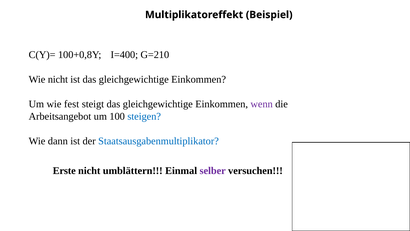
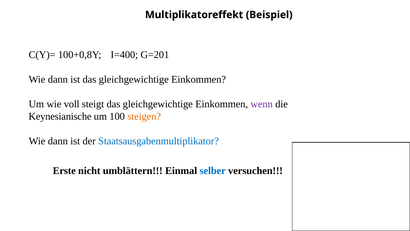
G=210: G=210 -> G=201
nicht at (58, 79): nicht -> dann
fest: fest -> voll
Arbeitsangebot: Arbeitsangebot -> Keynesianische
steigen colour: blue -> orange
selber colour: purple -> blue
